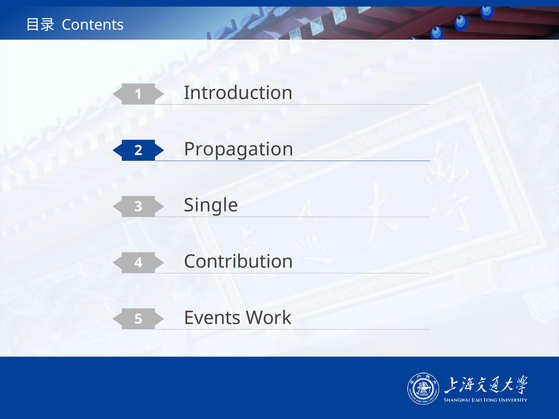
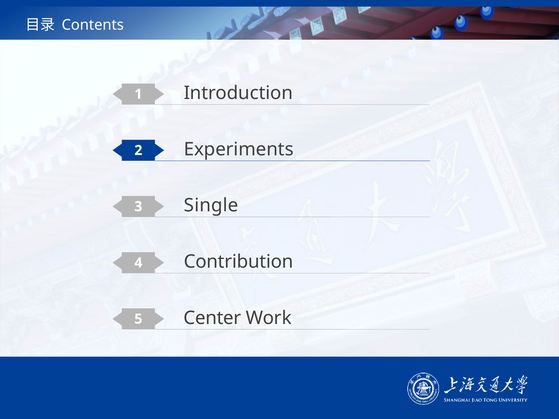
Propagation: Propagation -> Experiments
Events: Events -> Center
